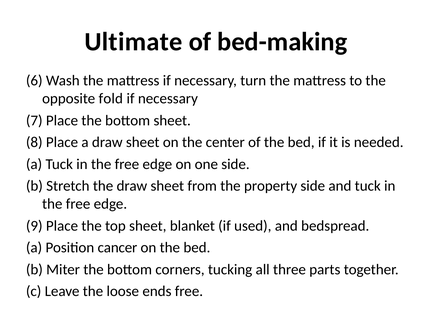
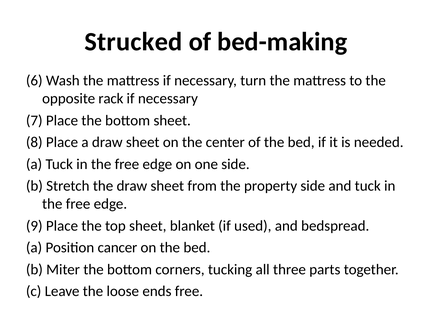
Ultimate: Ultimate -> Strucked
fold: fold -> rack
